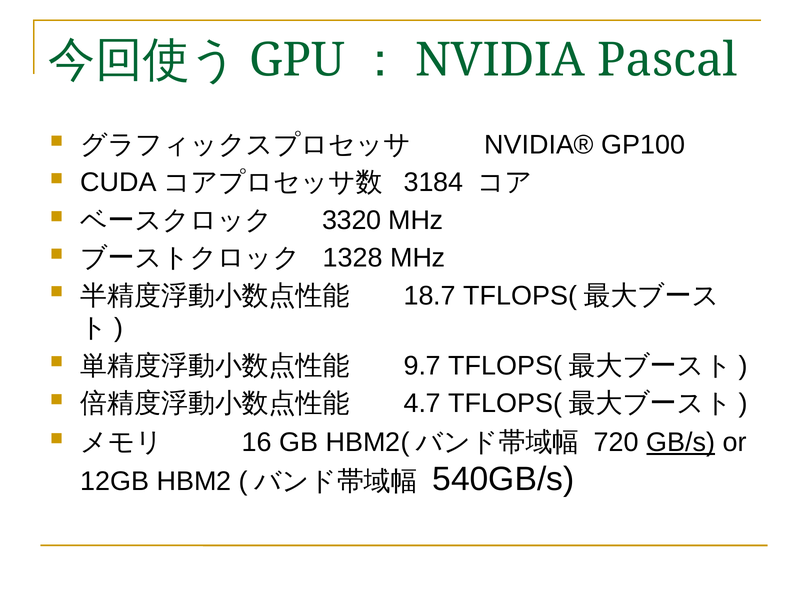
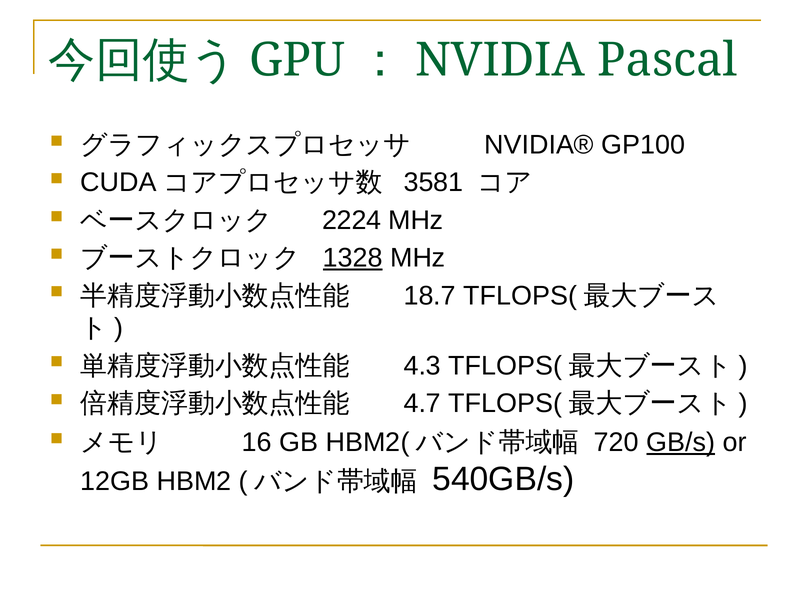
3184: 3184 -> 3581
3320: 3320 -> 2224
1328 underline: none -> present
9.7: 9.7 -> 4.3
